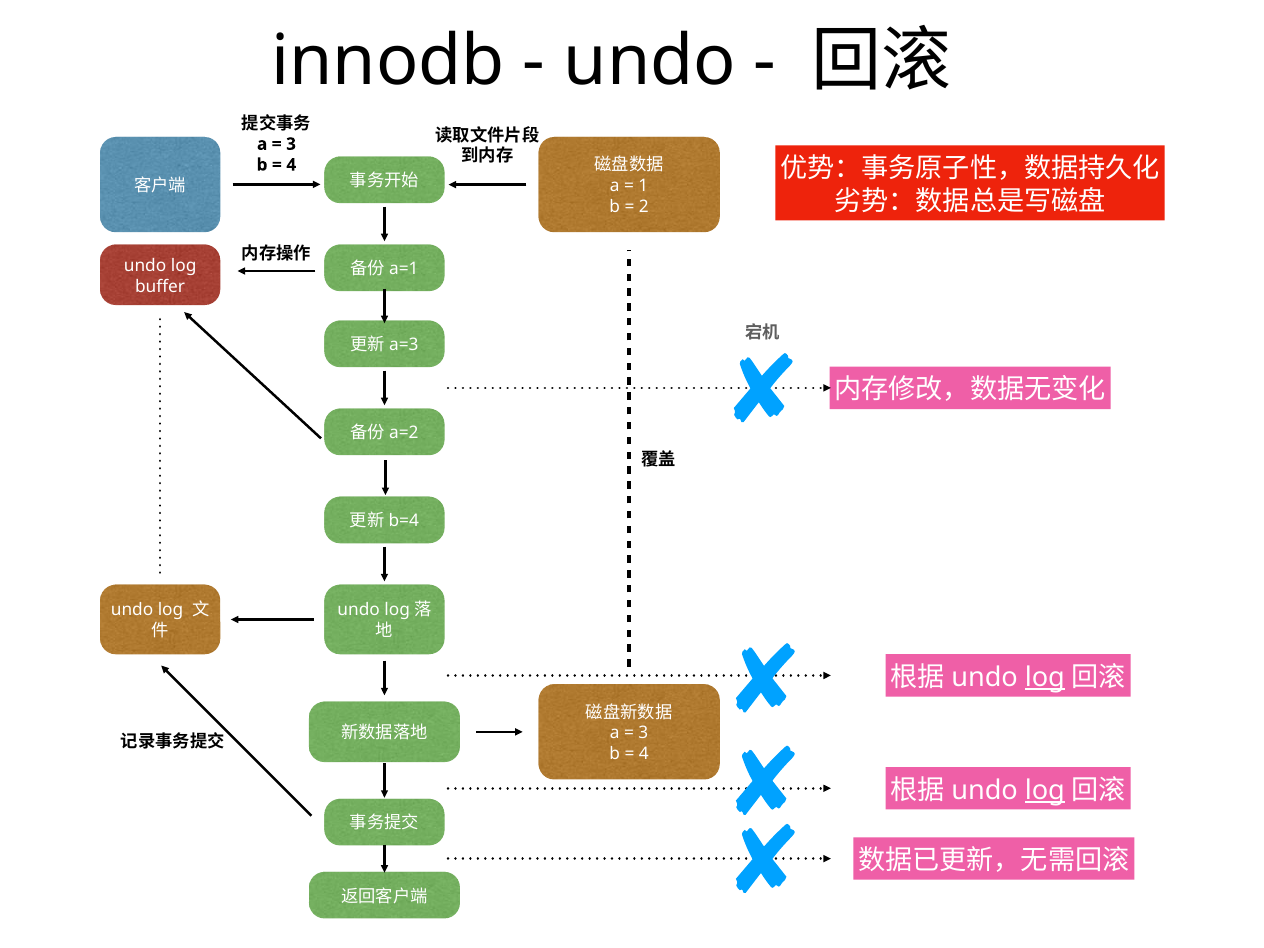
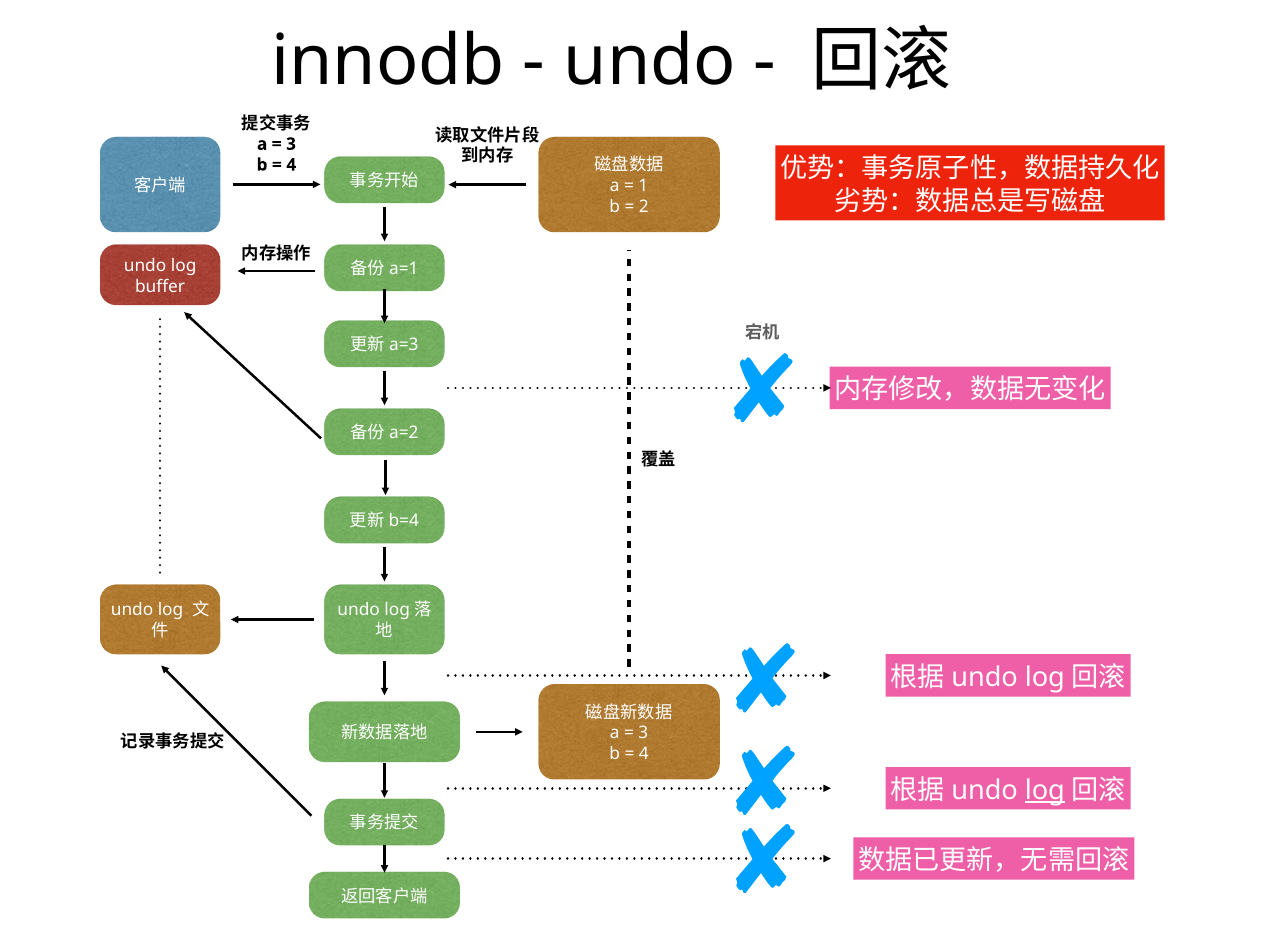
log at (1045, 677) underline: present -> none
